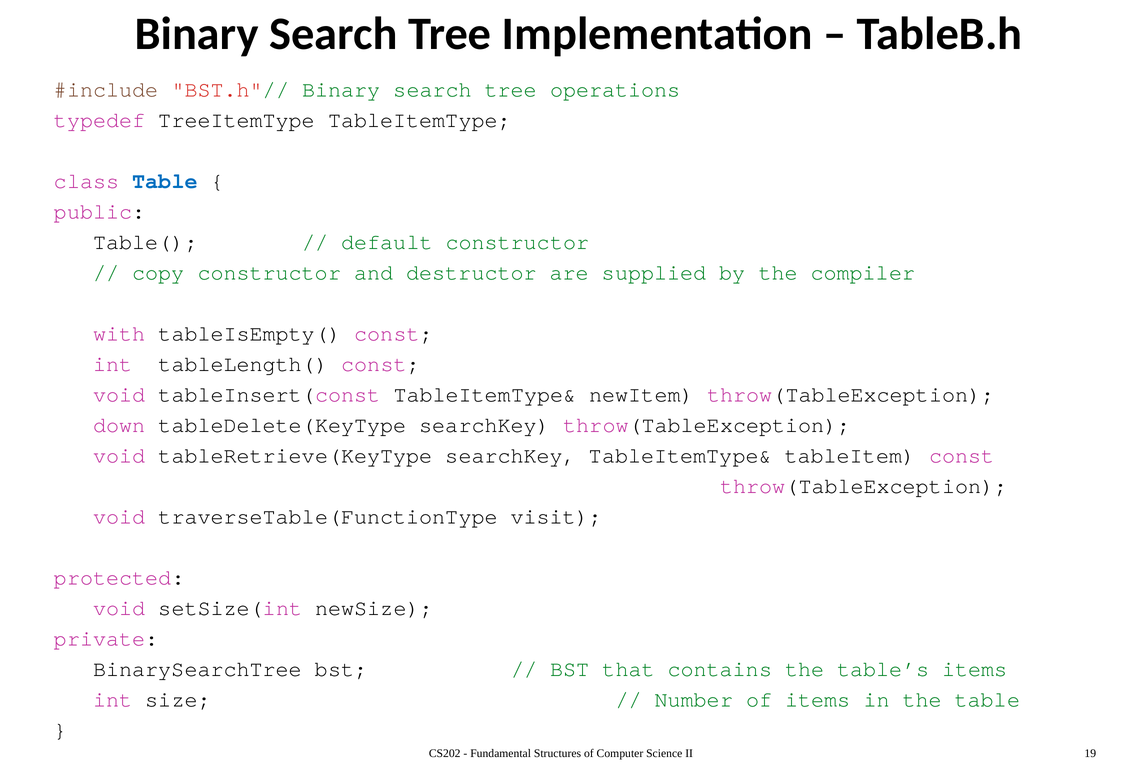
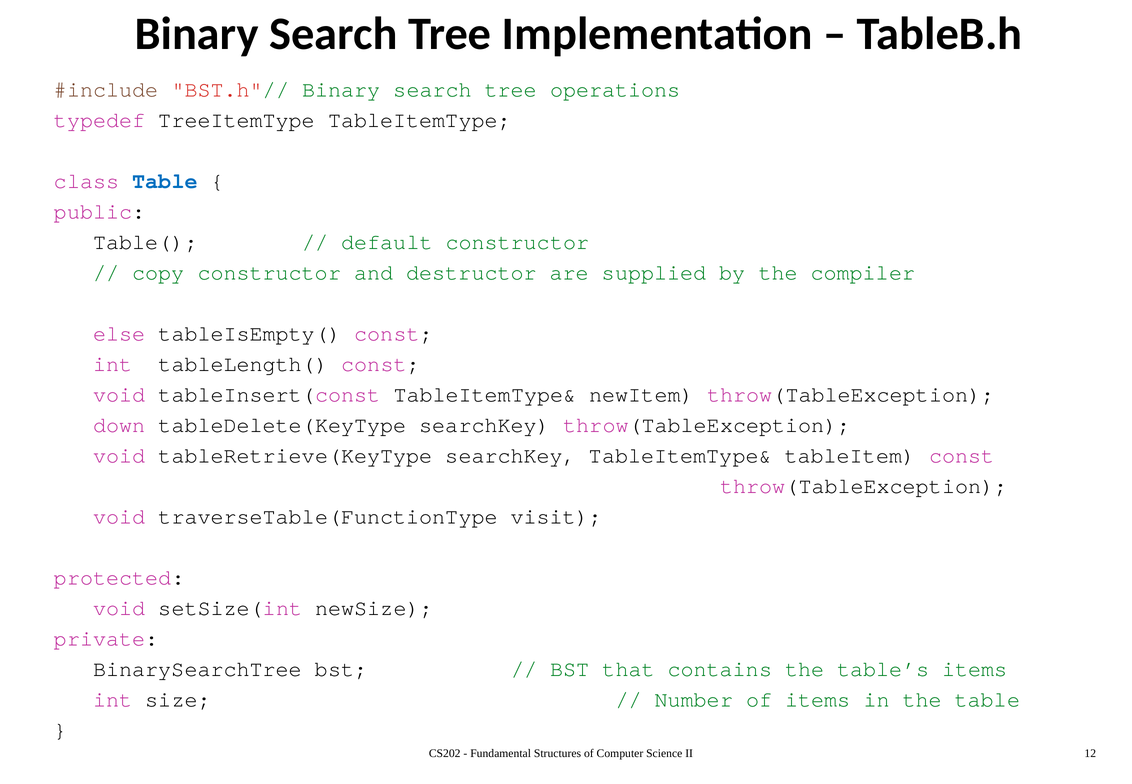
with: with -> else
19: 19 -> 12
